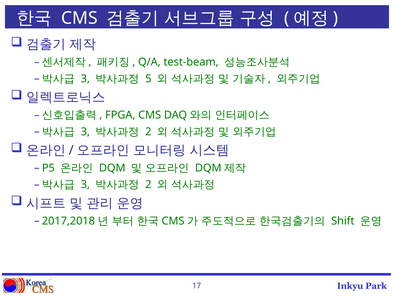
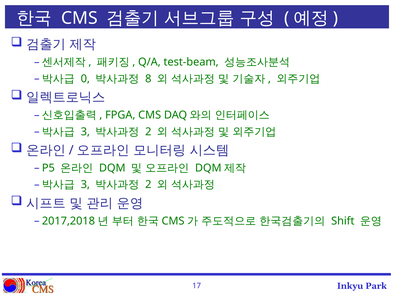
3 at (85, 79): 3 -> 0
5: 5 -> 8
